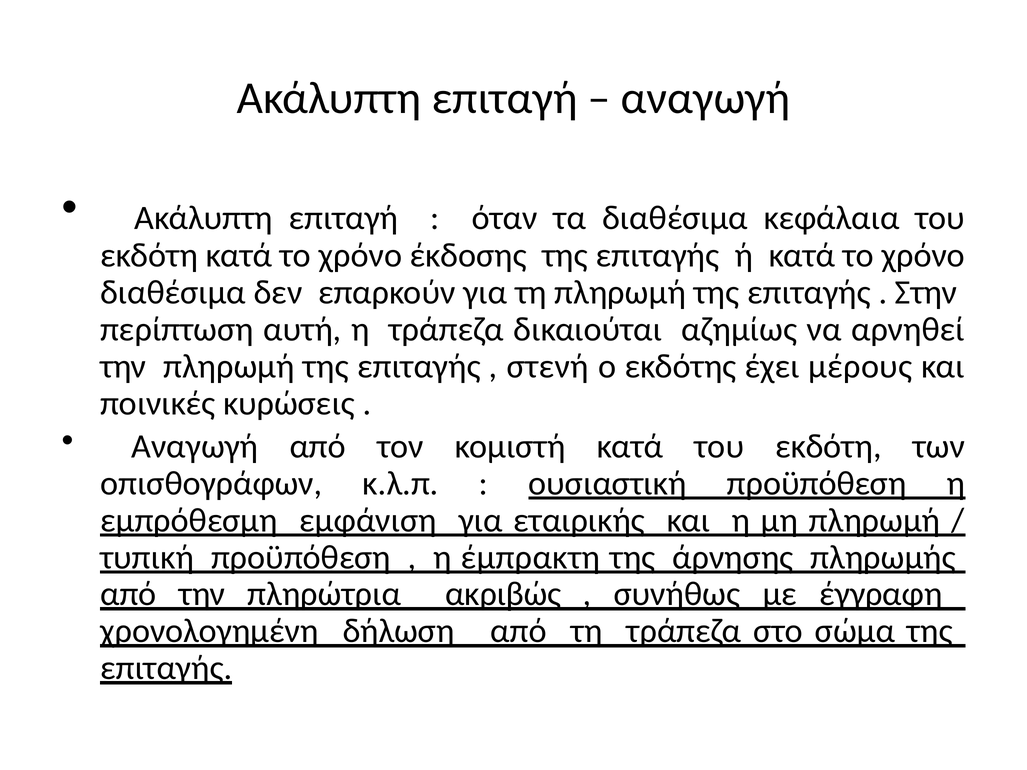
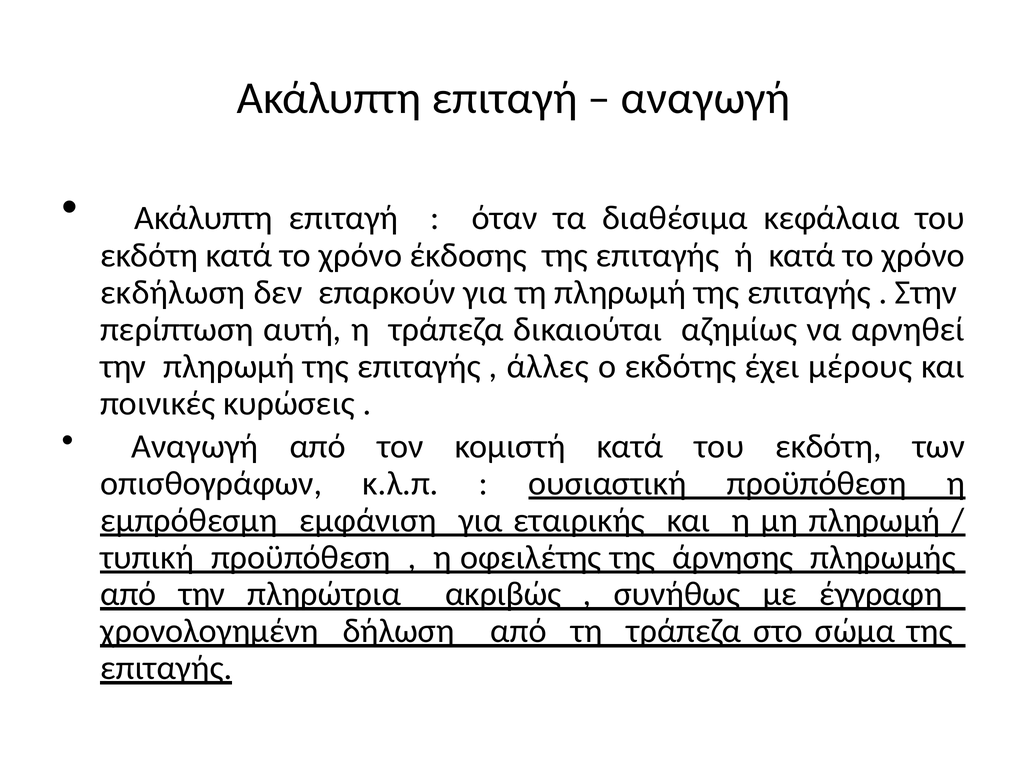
διαθέσιμα at (173, 293): διαθέσιμα -> εκδήλωση
στενή: στενή -> άλλες
έμπρακτη: έμπρακτη -> οφειλέτης
